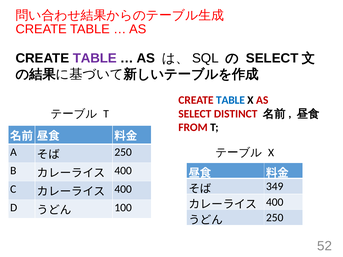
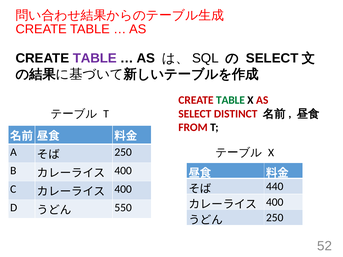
TABLE at (230, 100) colour: blue -> green
349: 349 -> 440
100: 100 -> 550
